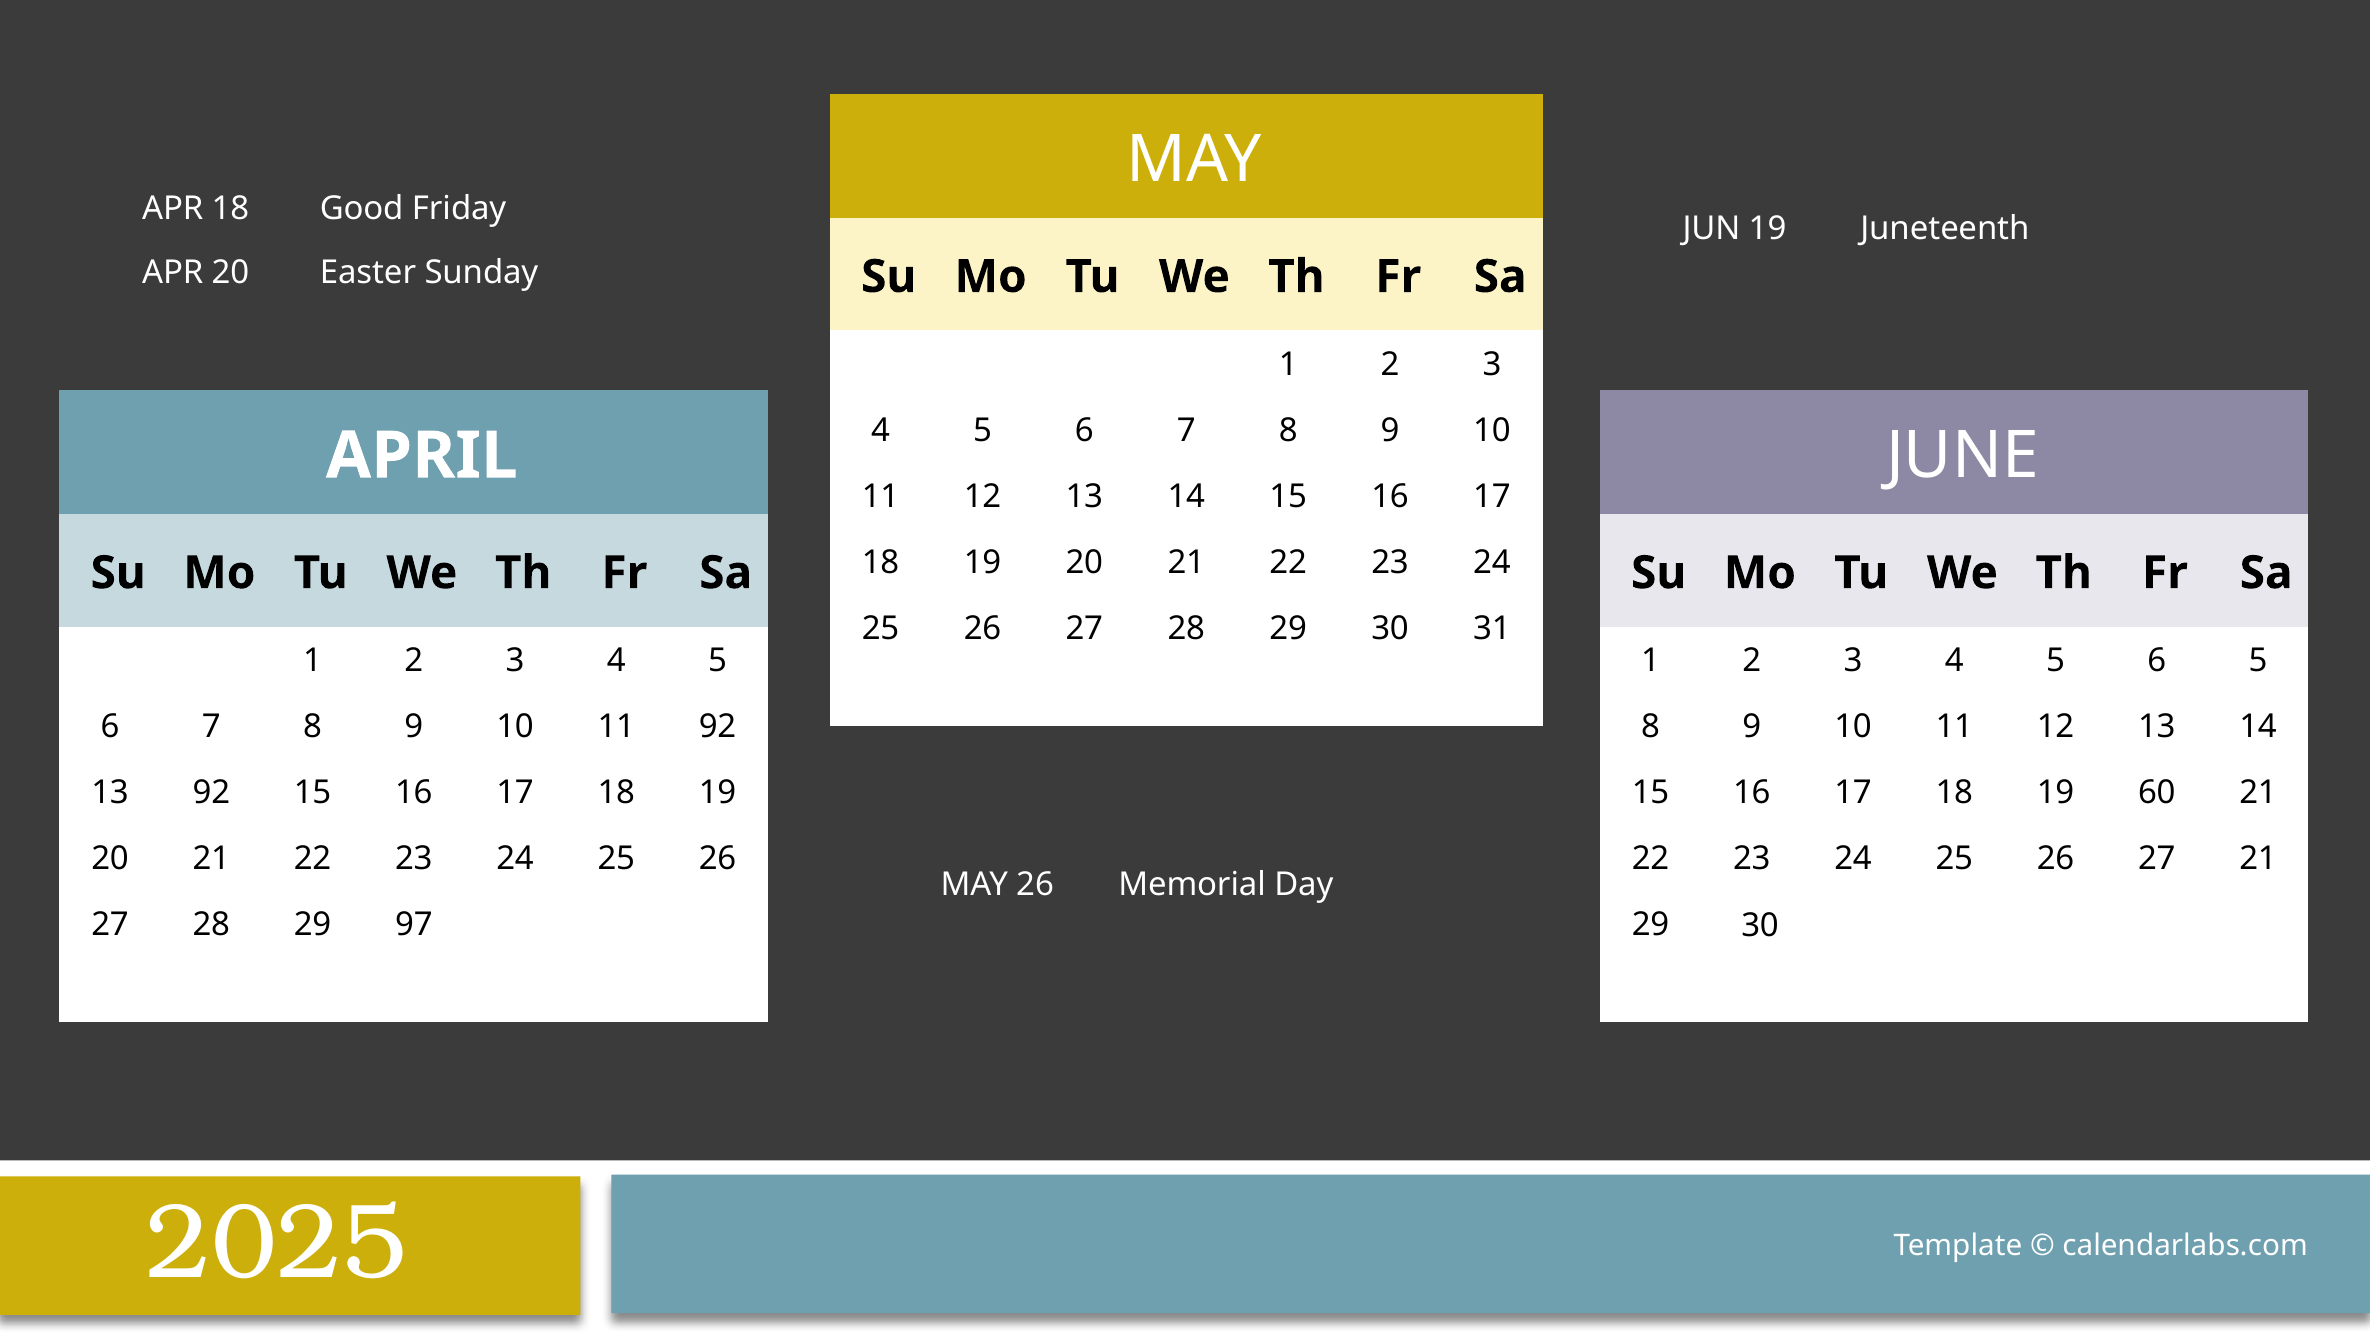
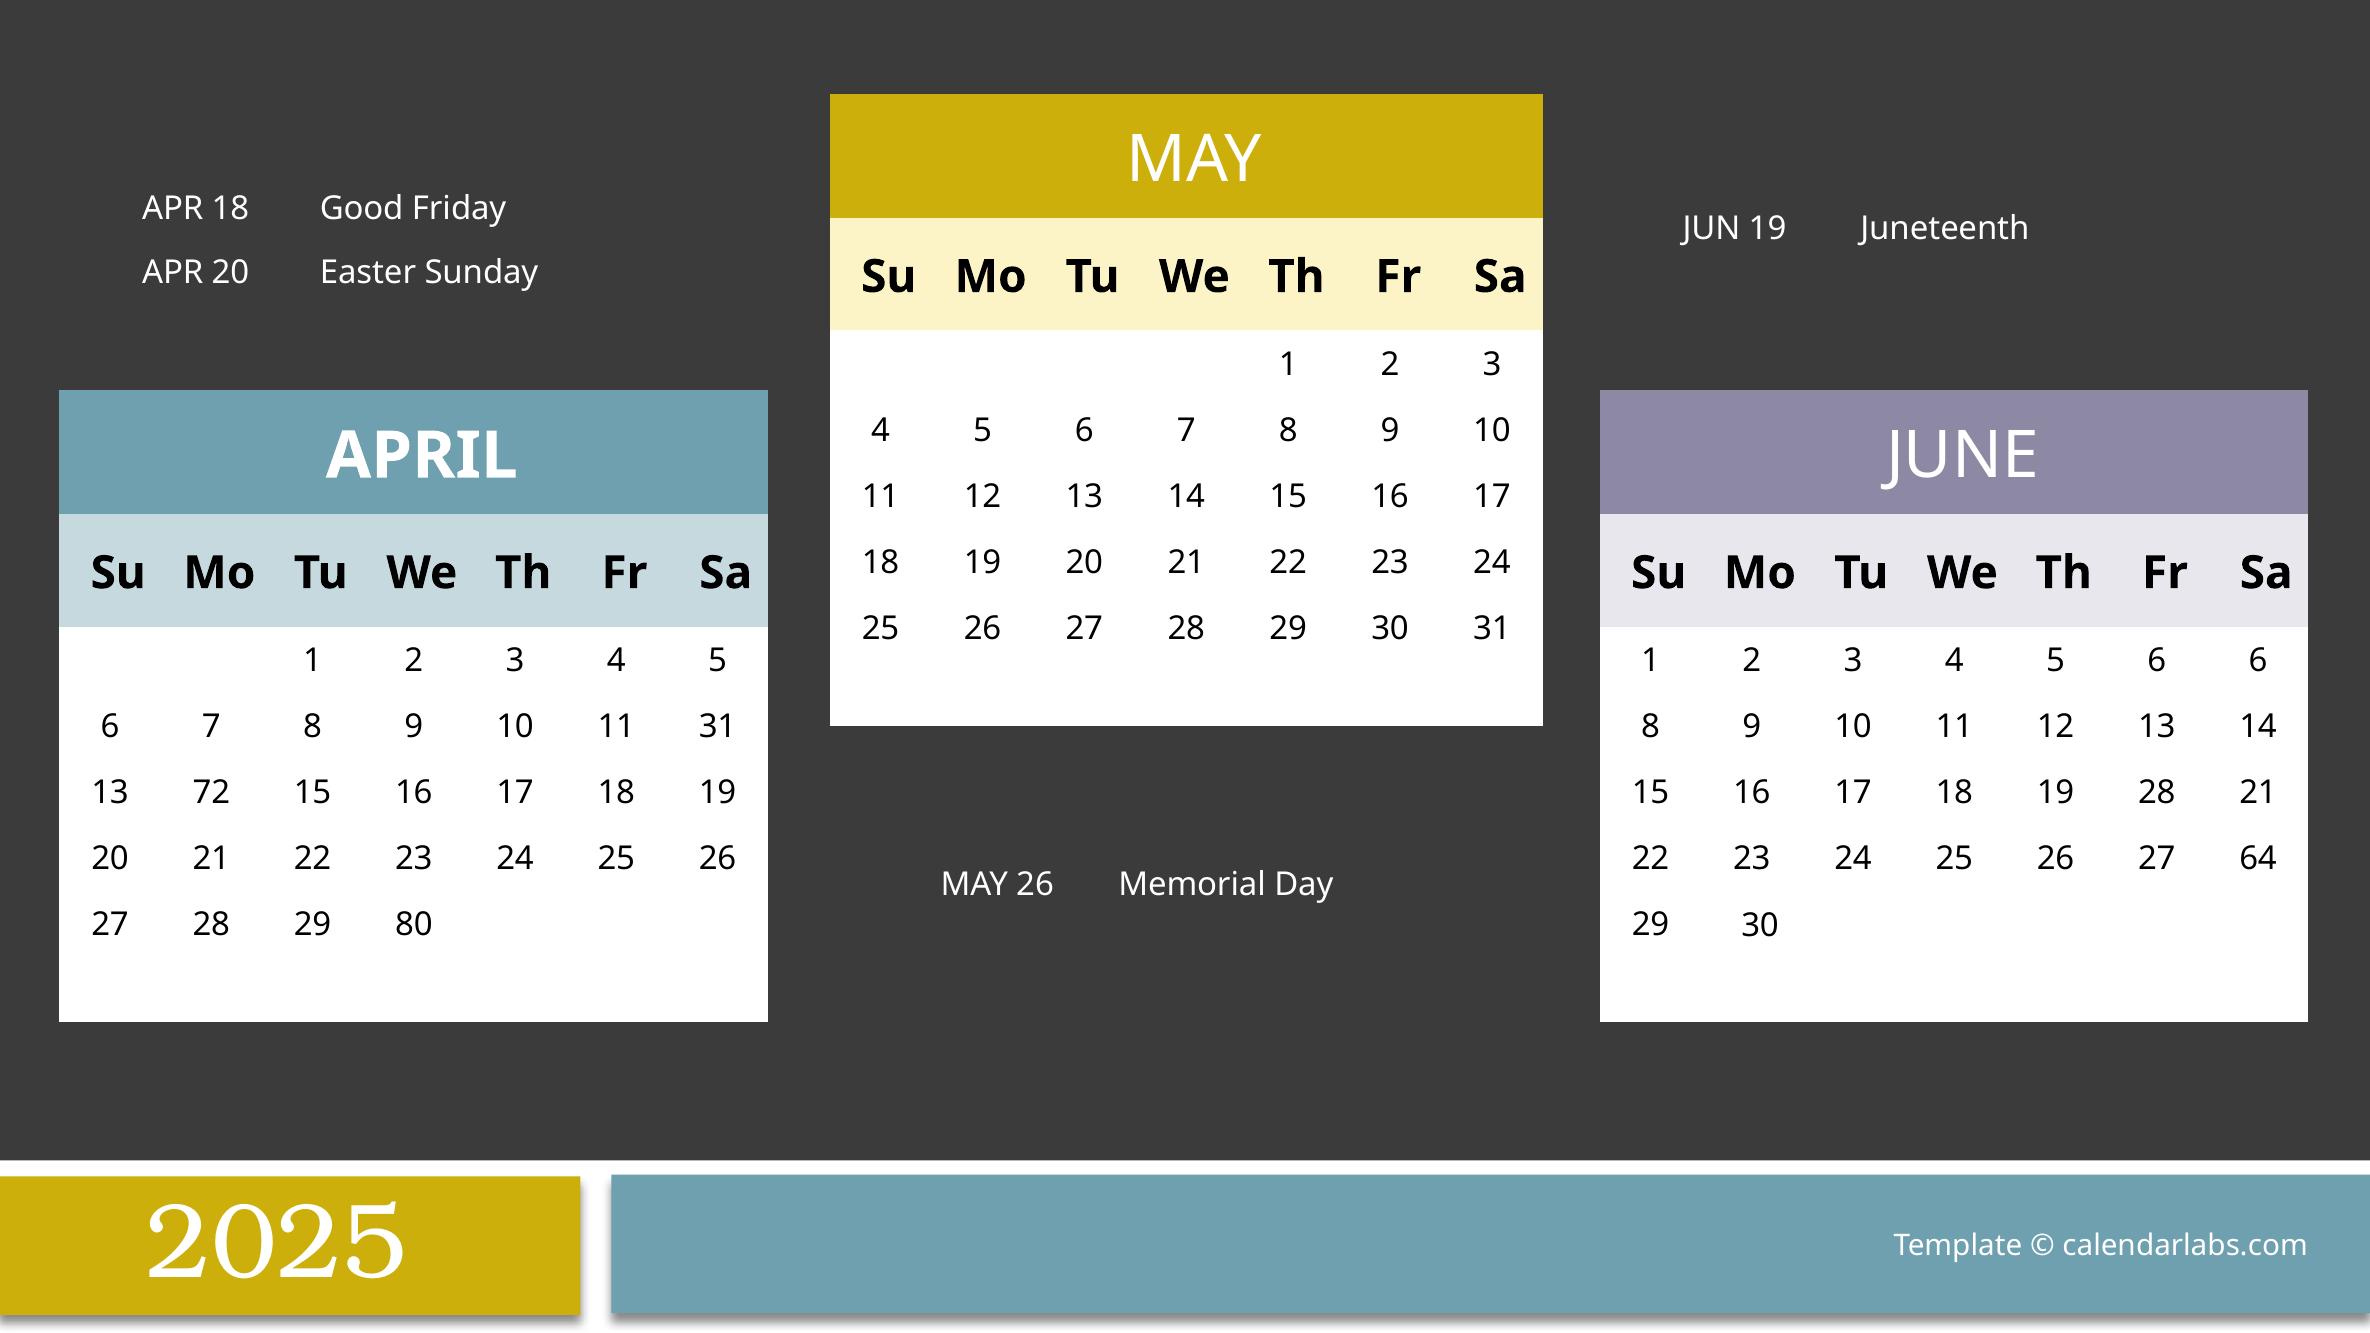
6 5: 5 -> 6
11 92: 92 -> 31
13 92: 92 -> 72
19 60: 60 -> 28
27 21: 21 -> 64
97: 97 -> 80
